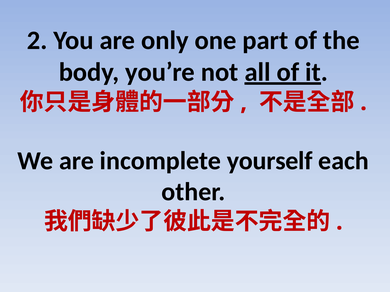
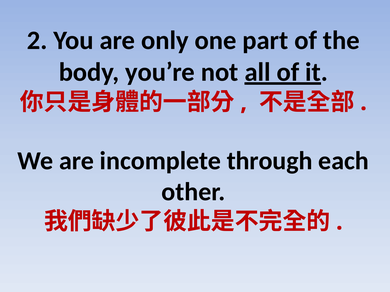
yourself: yourself -> through
